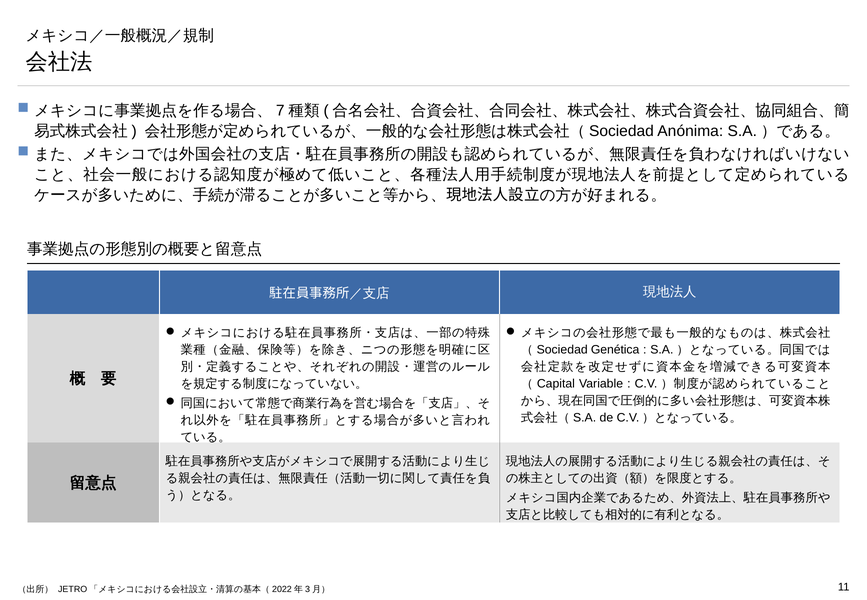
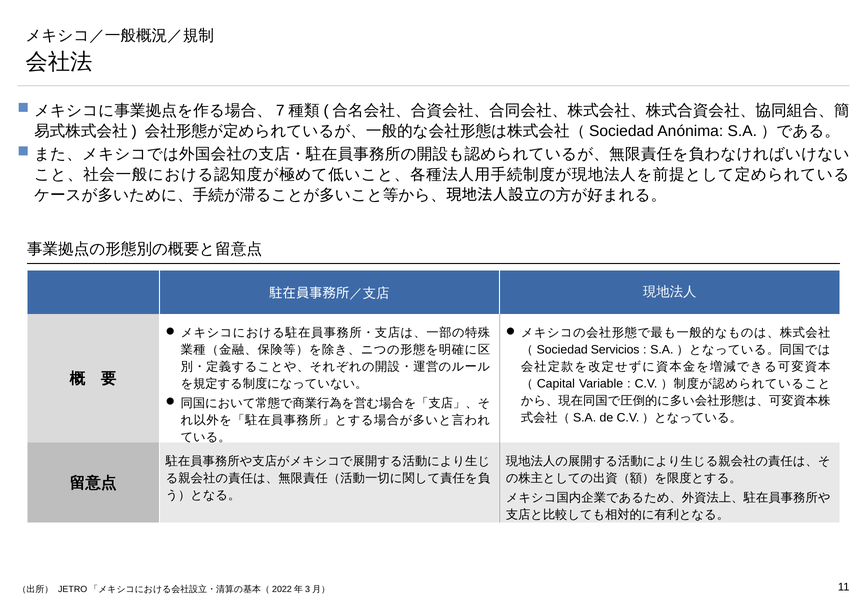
Genética: Genética -> Servicios
